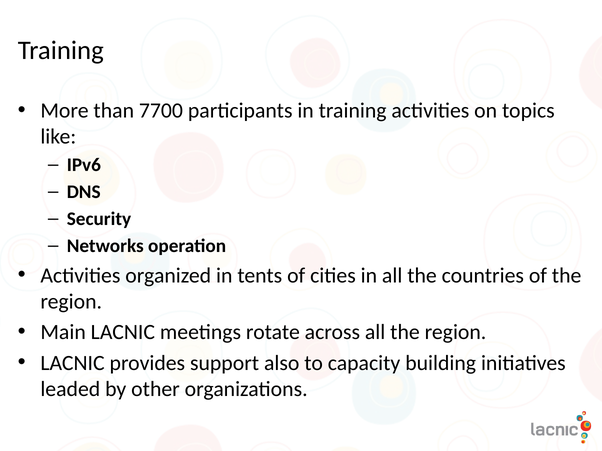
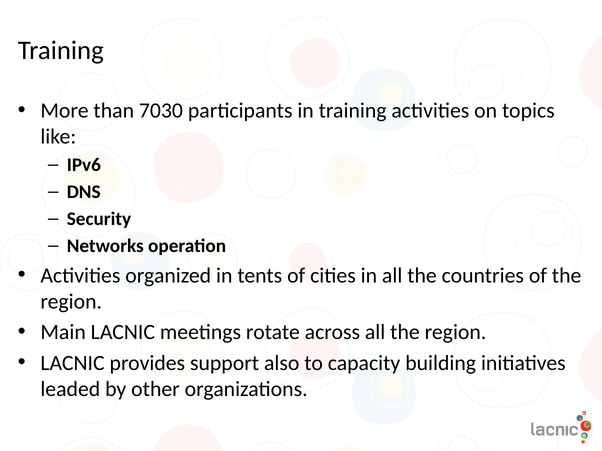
7700: 7700 -> 7030
